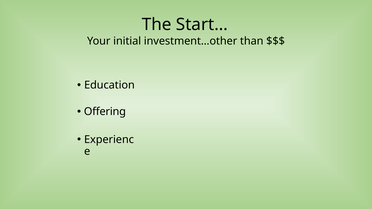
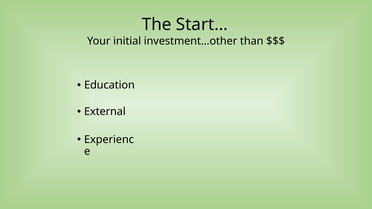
Offering: Offering -> External
